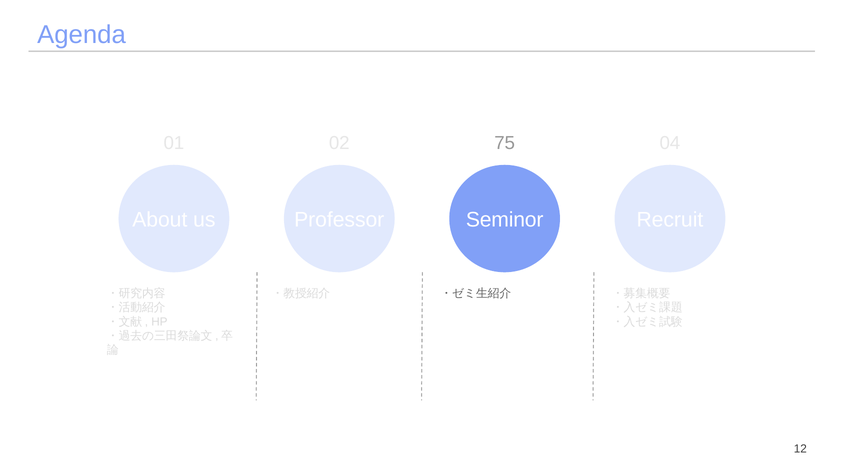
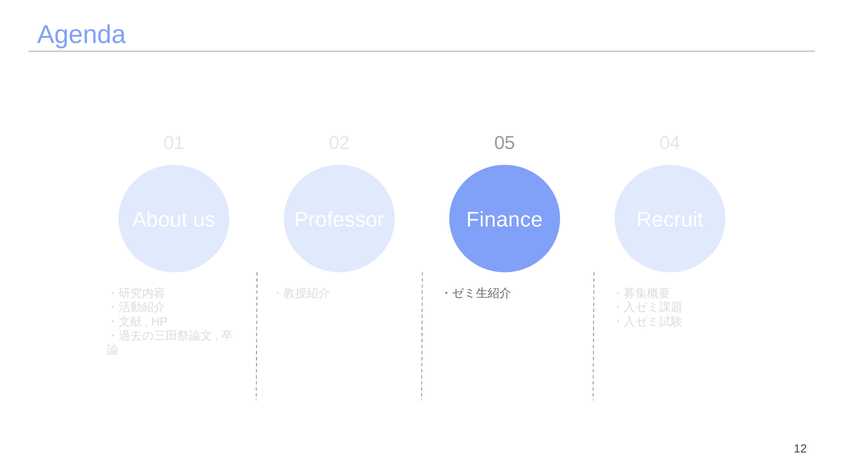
75: 75 -> 05
Seminor: Seminor -> Finance
